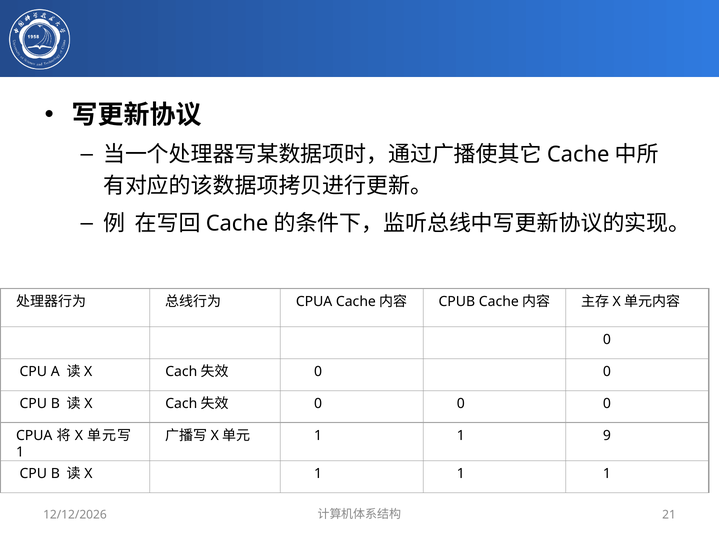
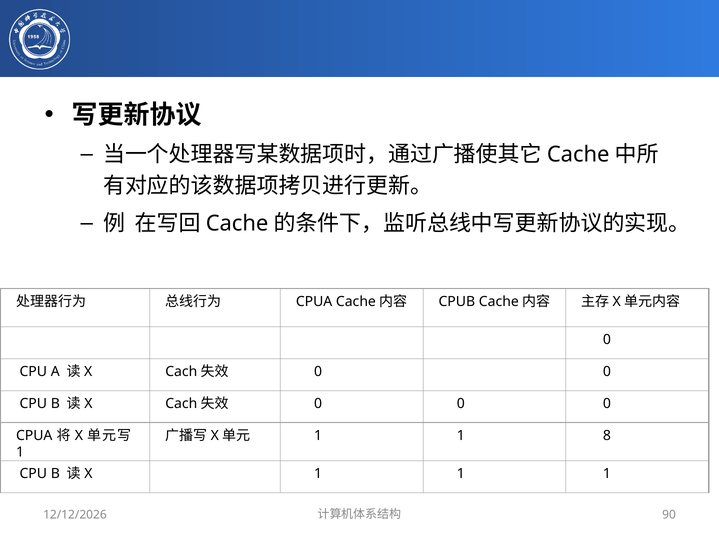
9: 9 -> 8
21: 21 -> 90
